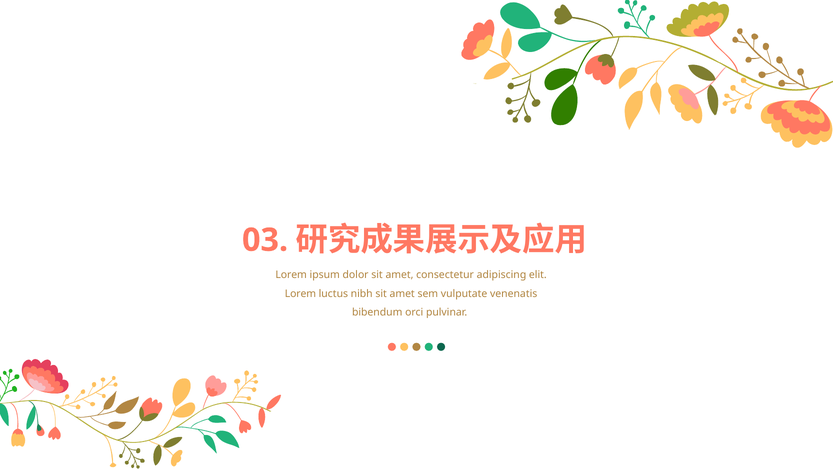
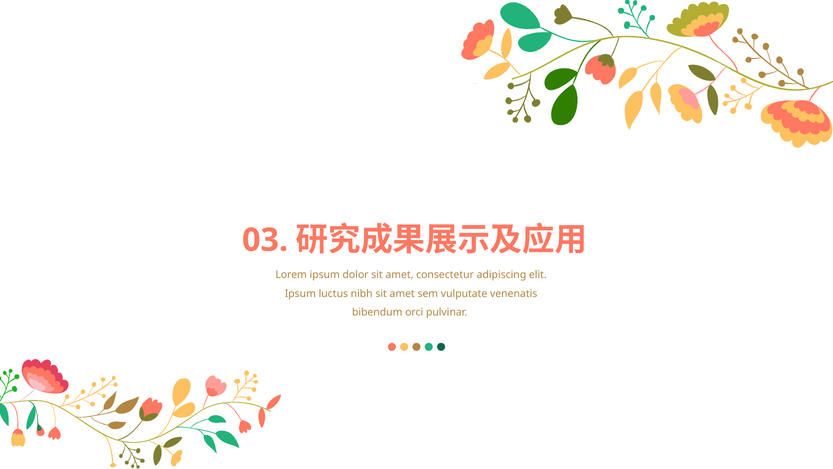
Lorem at (300, 293): Lorem -> Ipsum
